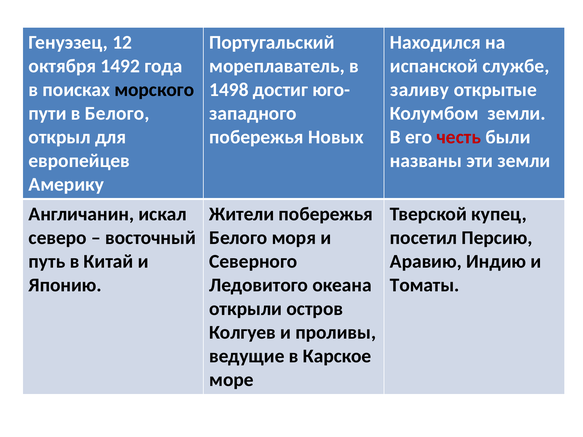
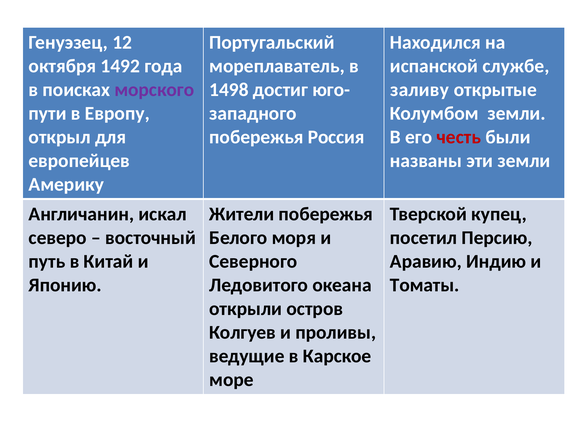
морского colour: black -> purple
в Белого: Белого -> Европу
Новых: Новых -> Россия
